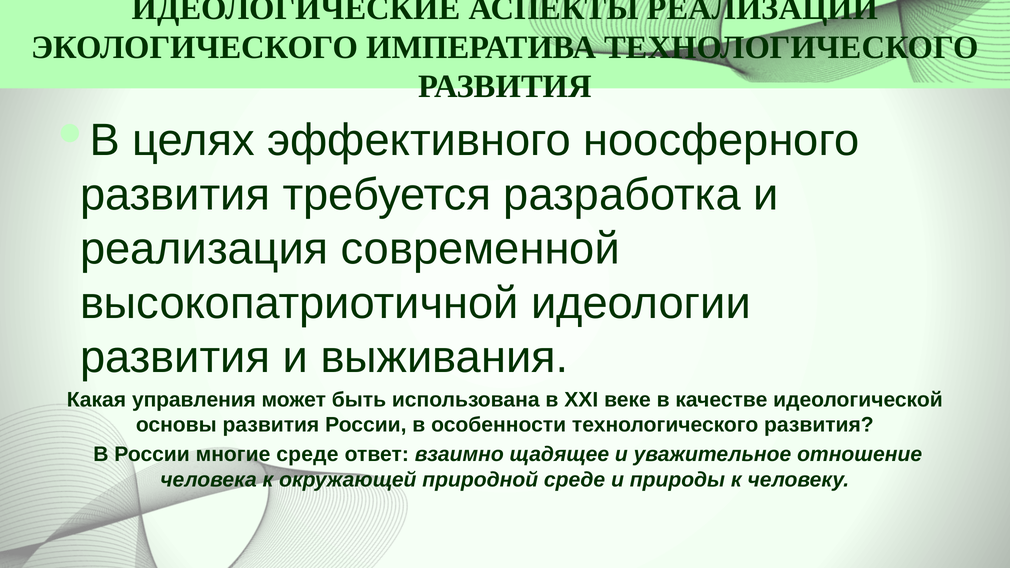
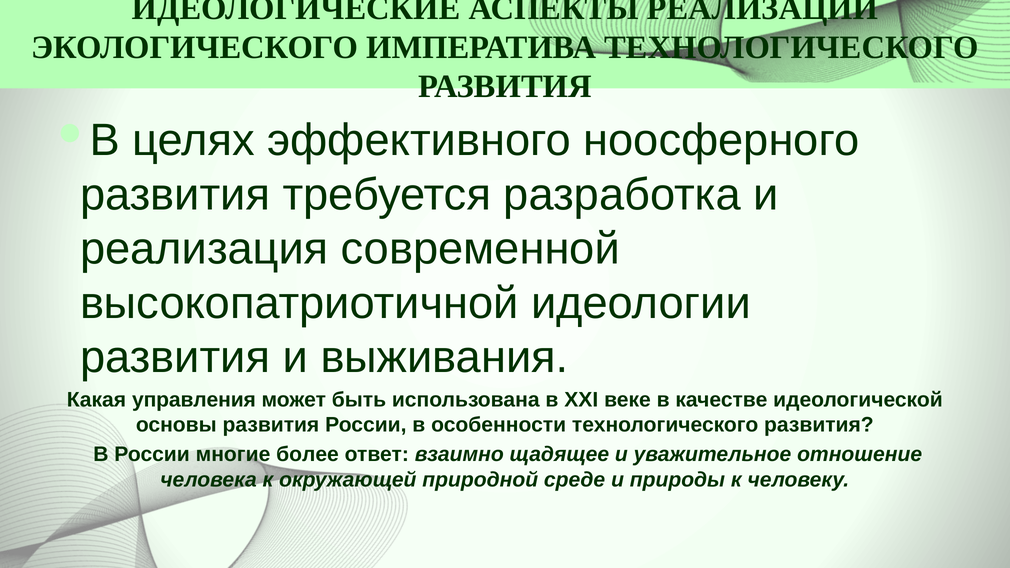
многие среде: среде -> более
